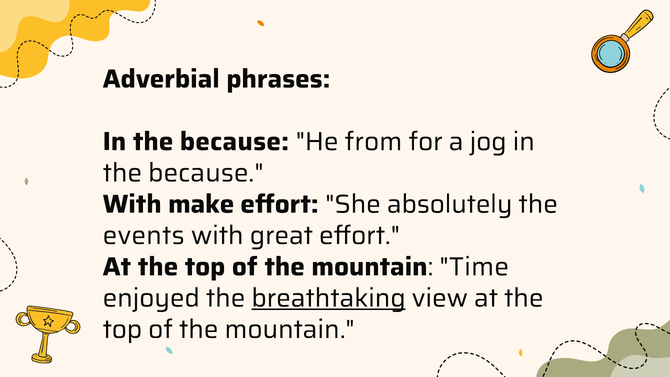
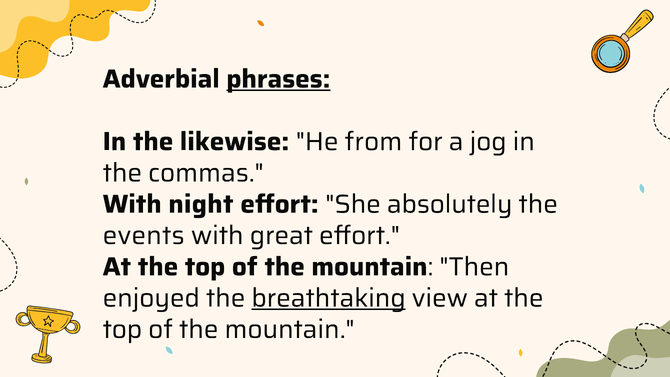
phrases underline: none -> present
because at (234, 141): because -> likewise
because at (206, 173): because -> commas
make: make -> night
Time: Time -> Then
